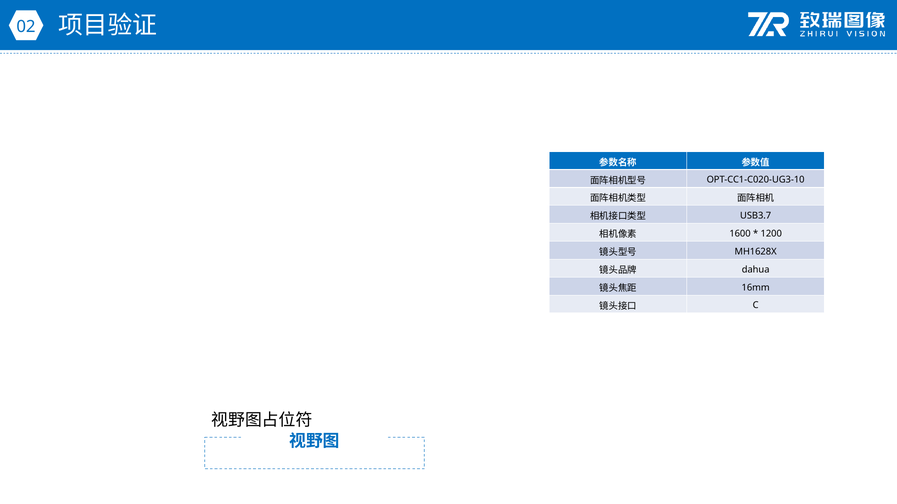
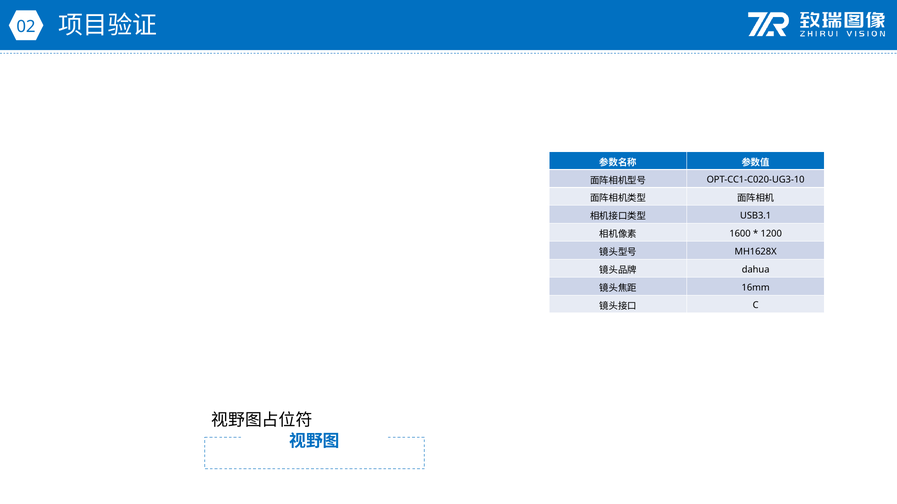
USB3.7: USB3.7 -> USB3.1
